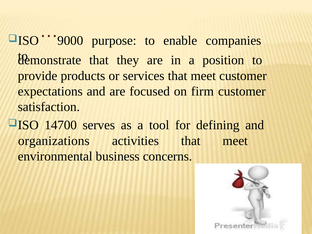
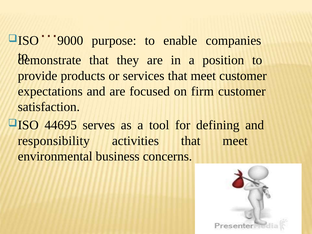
14700: 14700 -> 44695
organizations: organizations -> responsibility
